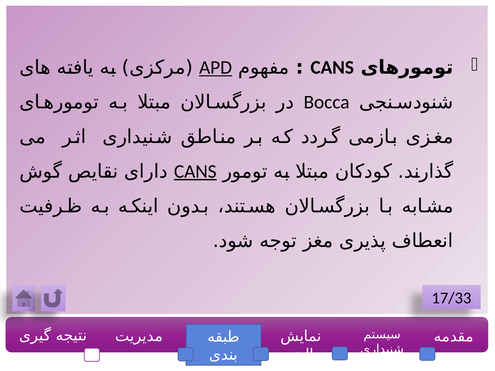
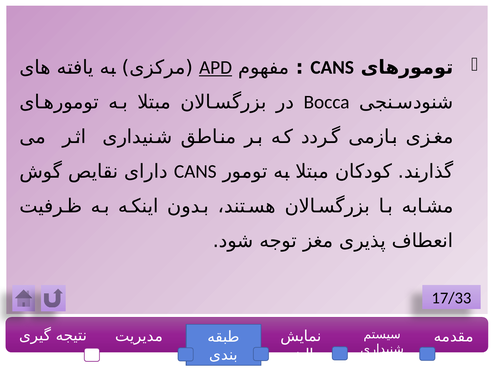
CANS at (195, 172) underline: present -> none
